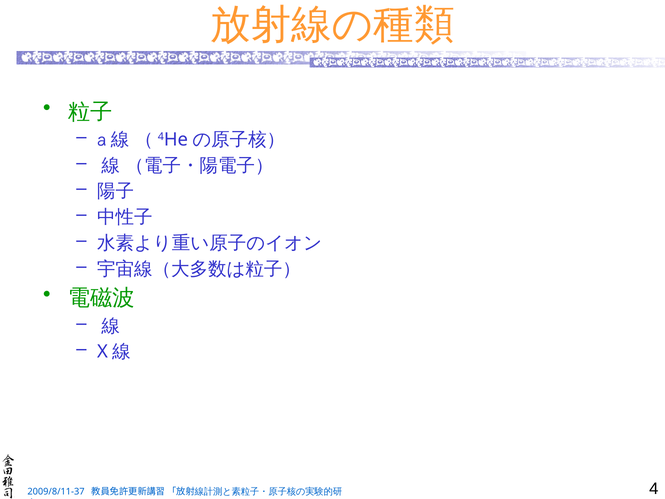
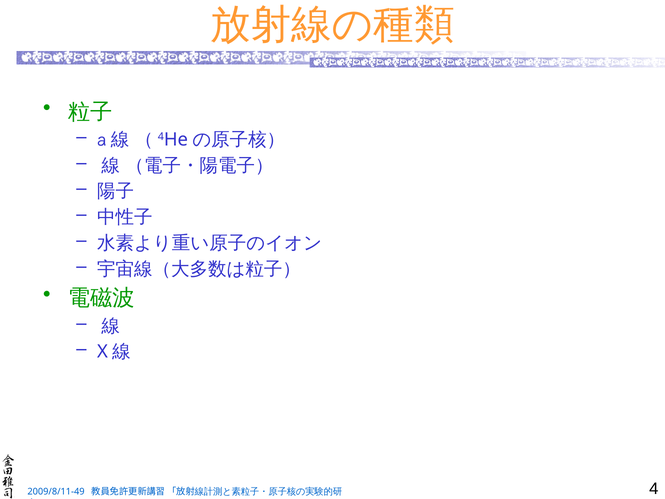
2009/8/11-37: 2009/8/11-37 -> 2009/8/11-49
